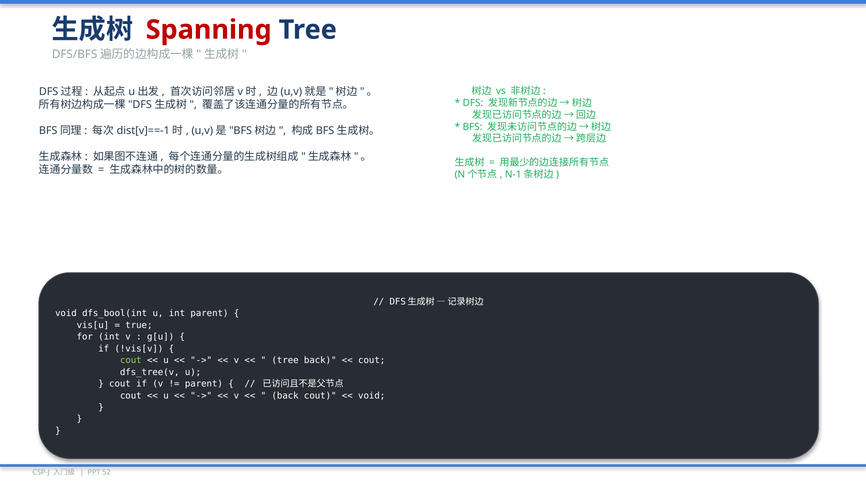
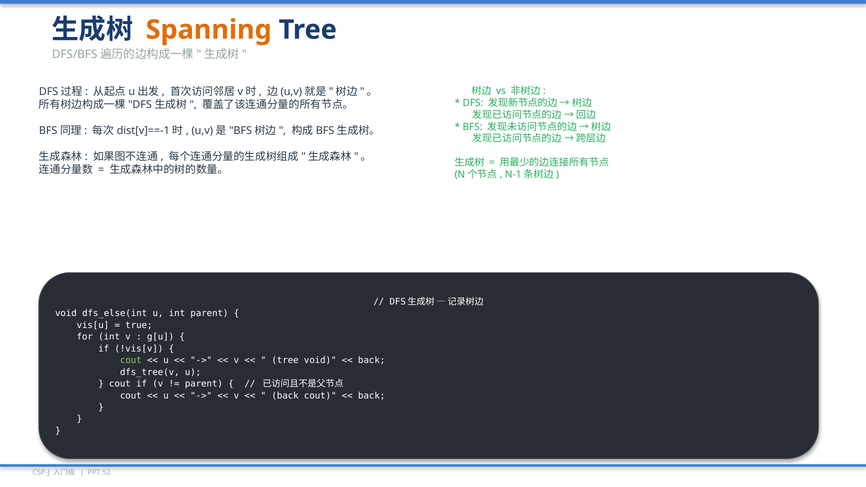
Spanning colour: red -> orange
dfs_bool(int: dfs_bool(int -> dfs_else(int
tree back: back -> void
cout at (372, 360): cout -> back
void at (372, 396): void -> back
